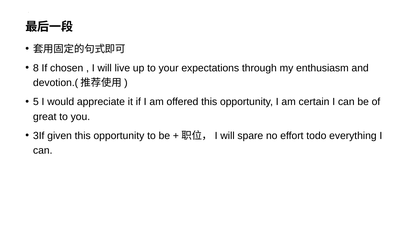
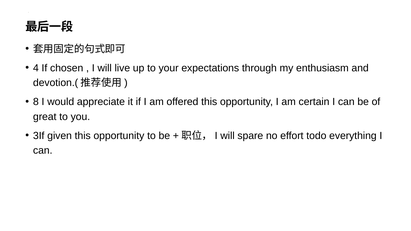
8: 8 -> 4
5: 5 -> 8
